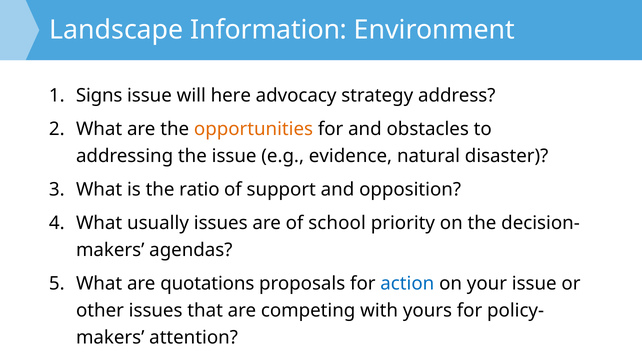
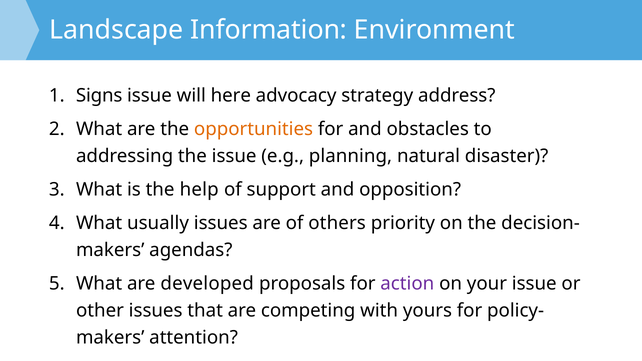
evidence: evidence -> planning
ratio: ratio -> help
school: school -> others
quotations: quotations -> developed
action colour: blue -> purple
